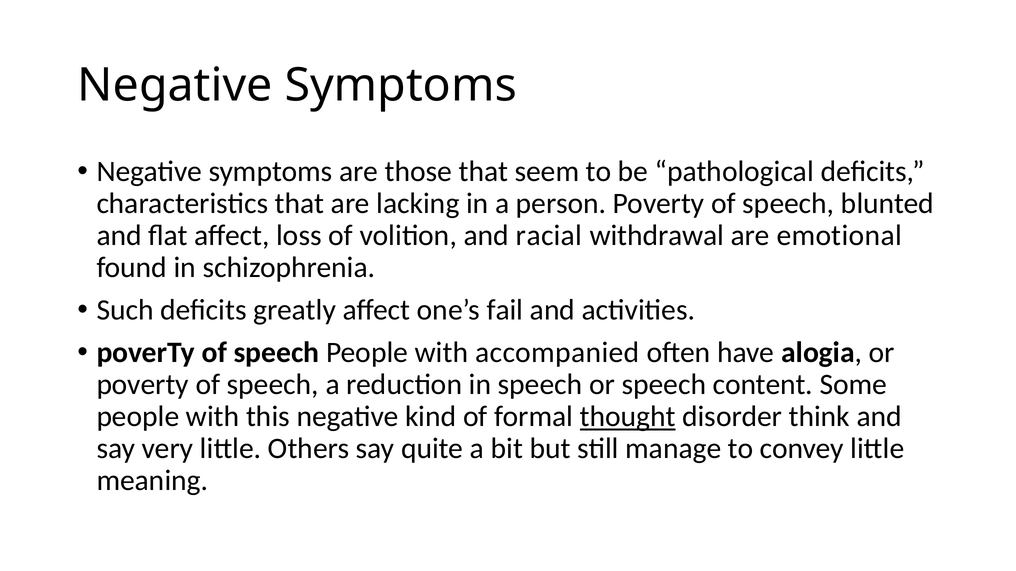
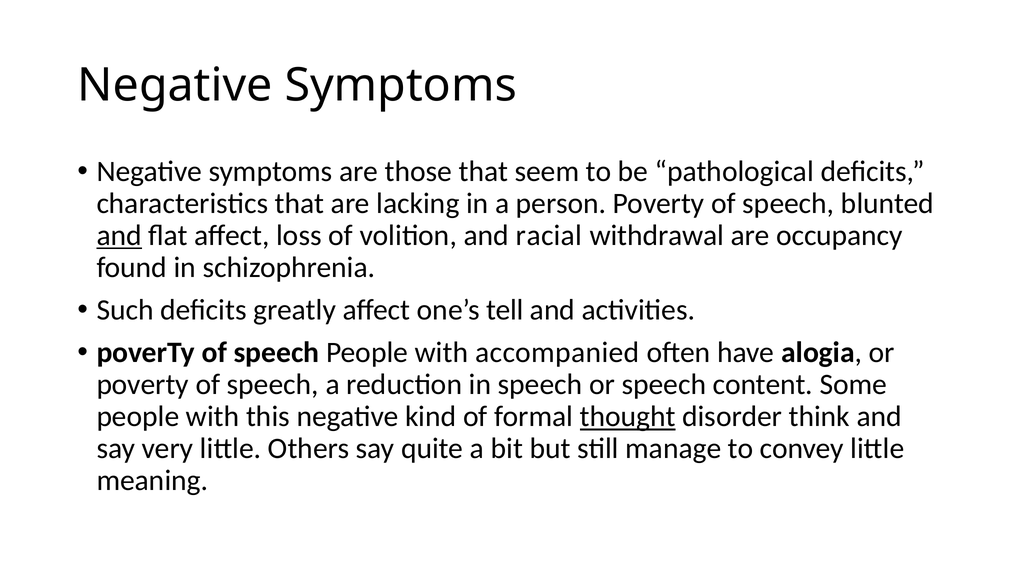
and at (119, 236) underline: none -> present
emotional: emotional -> occupancy
fail: fail -> tell
